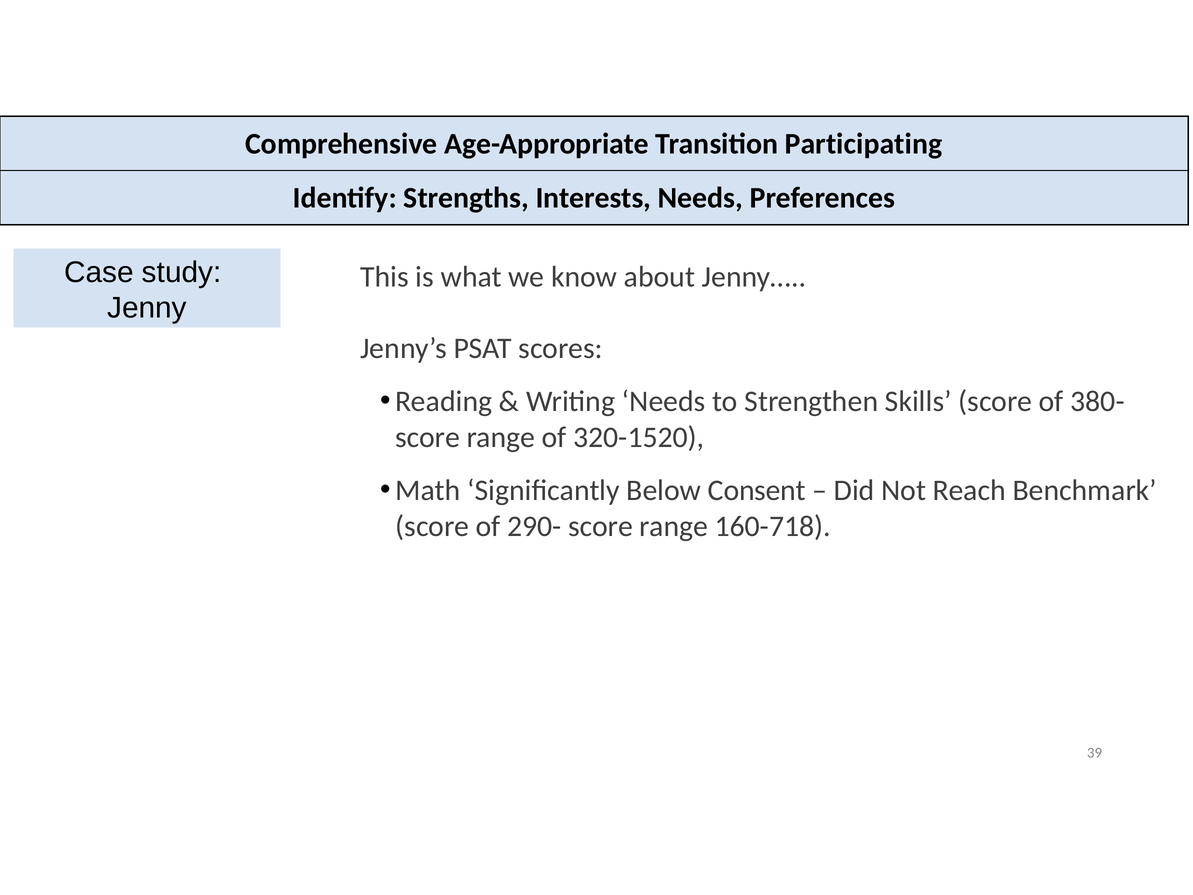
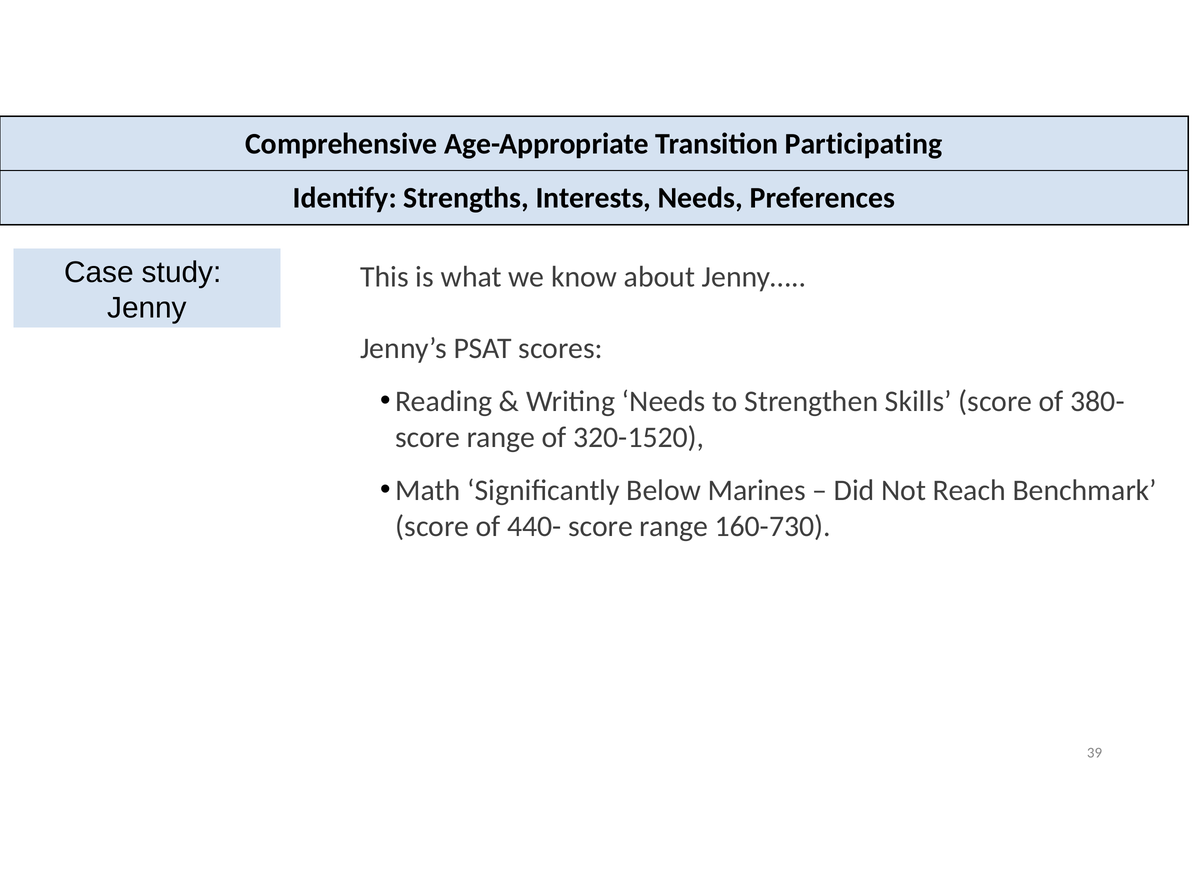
Consent: Consent -> Marines
290-: 290- -> 440-
160-718: 160-718 -> 160-730
